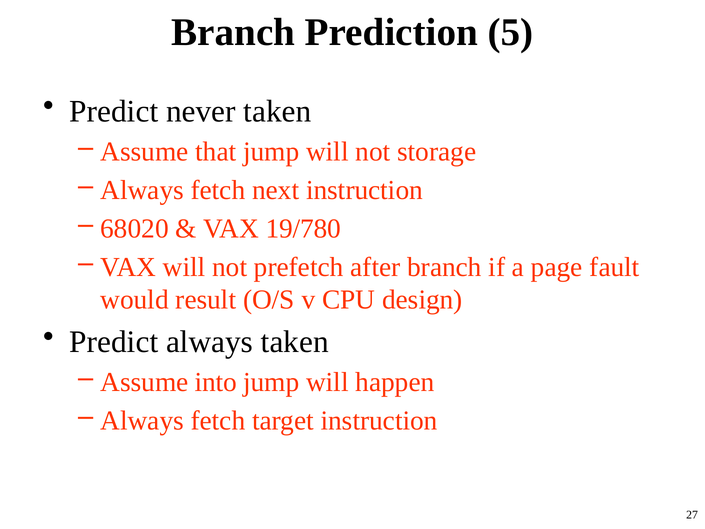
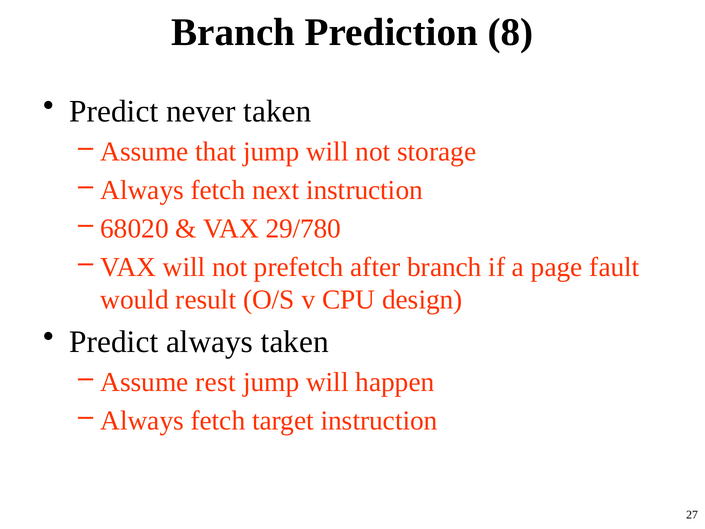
5: 5 -> 8
19/780: 19/780 -> 29/780
into: into -> rest
